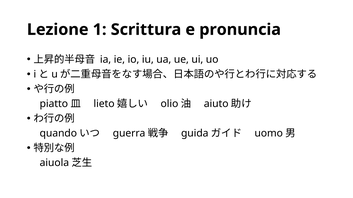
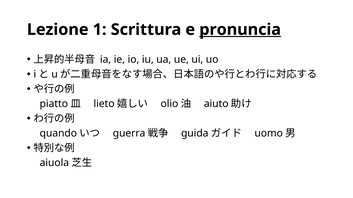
pronuncia underline: none -> present
